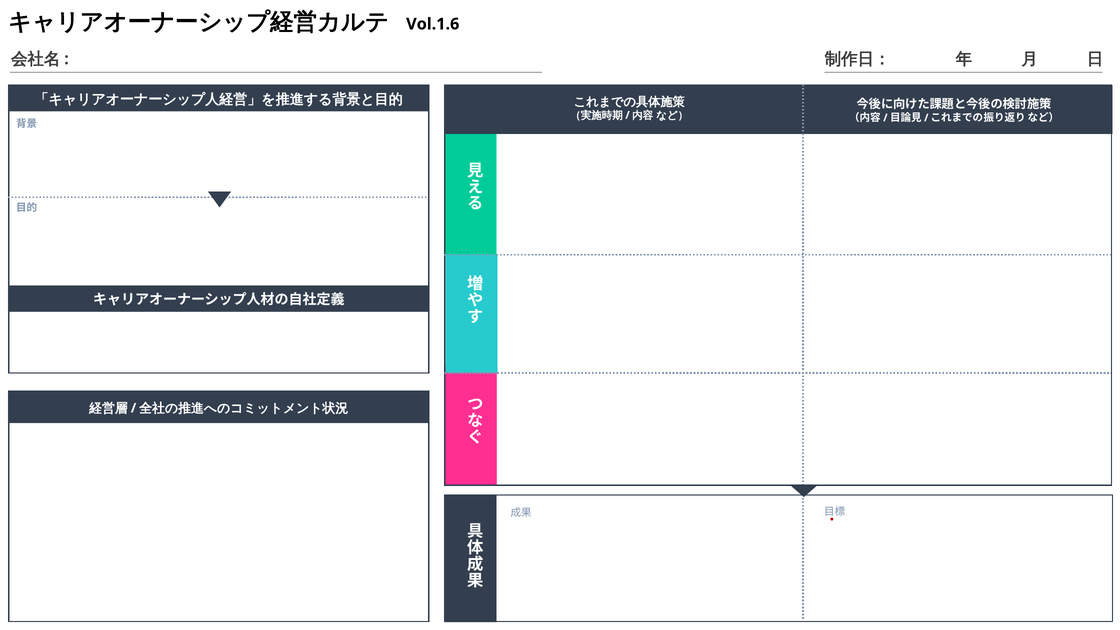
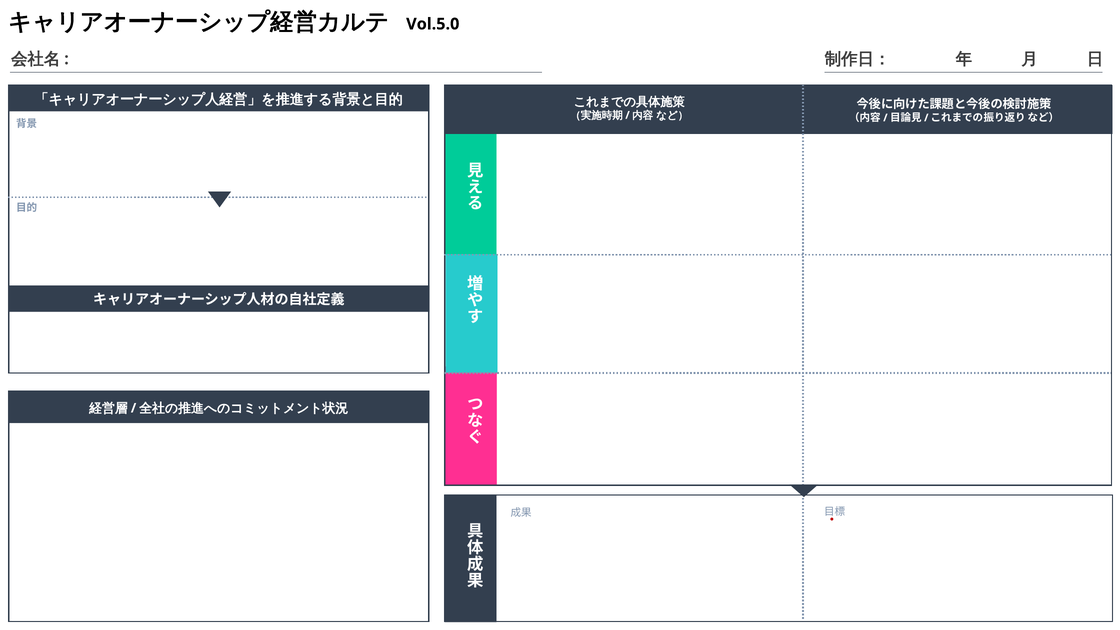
Vol.1.6: Vol.1.6 -> Vol.5.0
